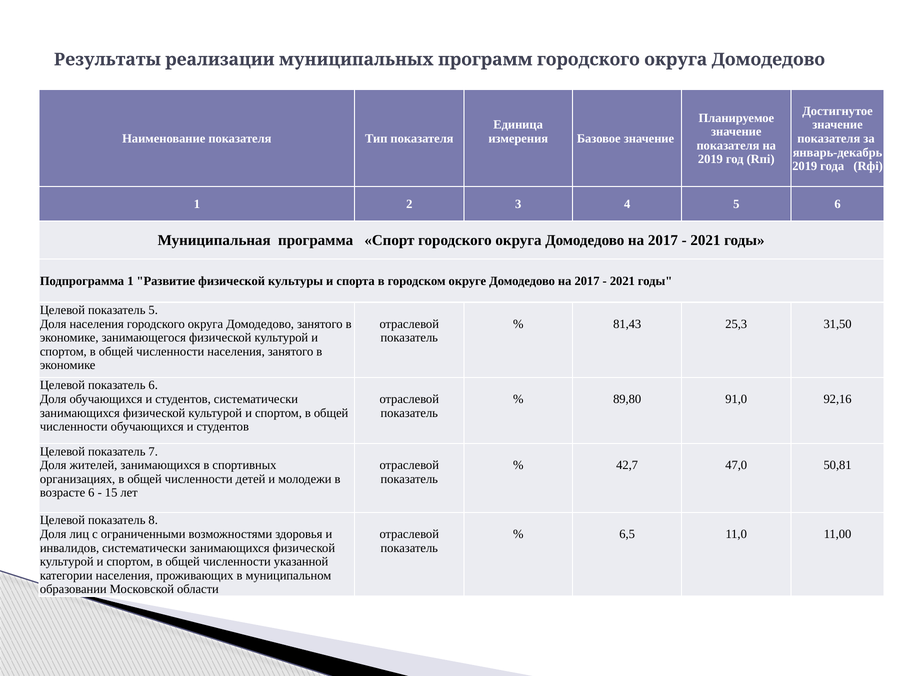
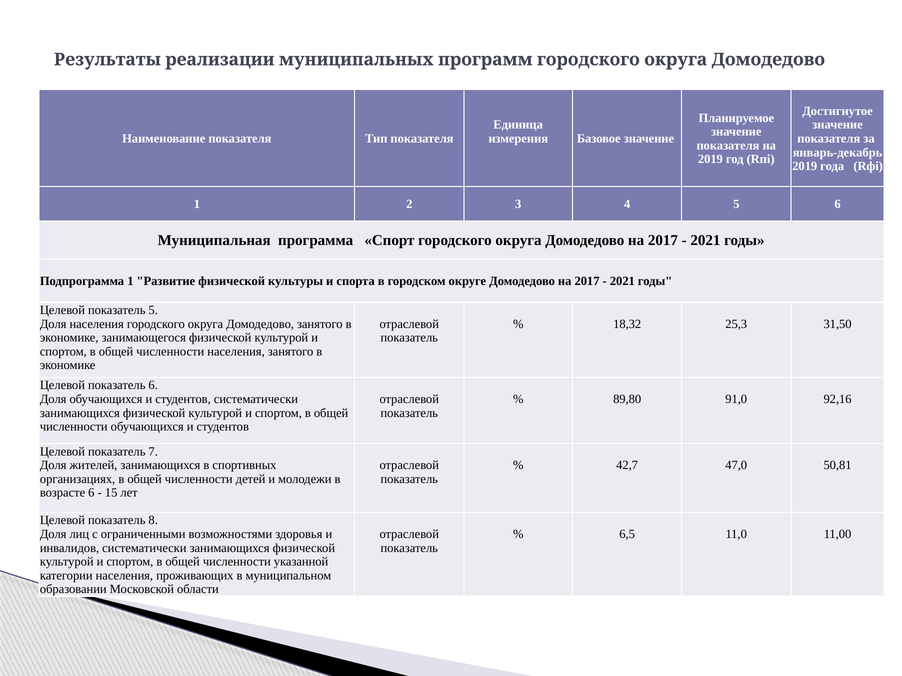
81,43: 81,43 -> 18,32
